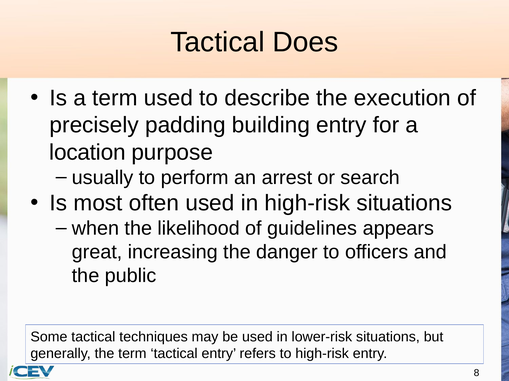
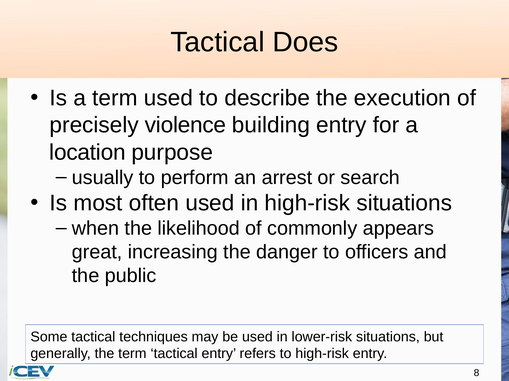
padding: padding -> violence
guidelines: guidelines -> commonly
